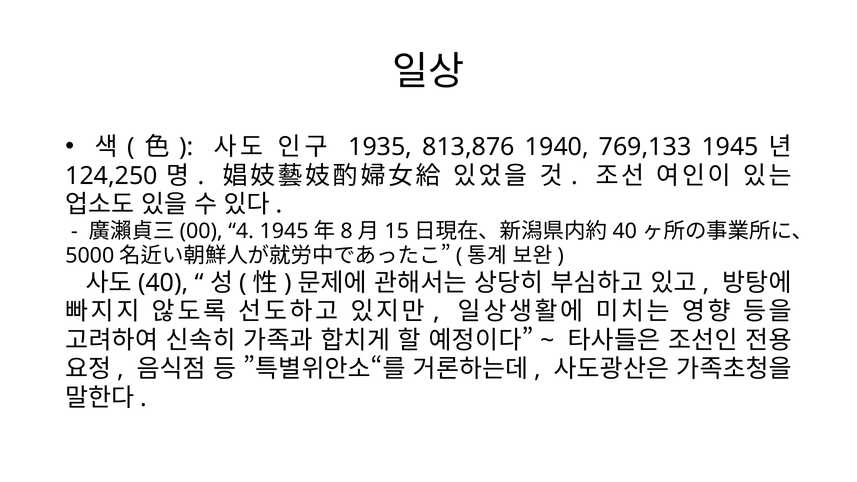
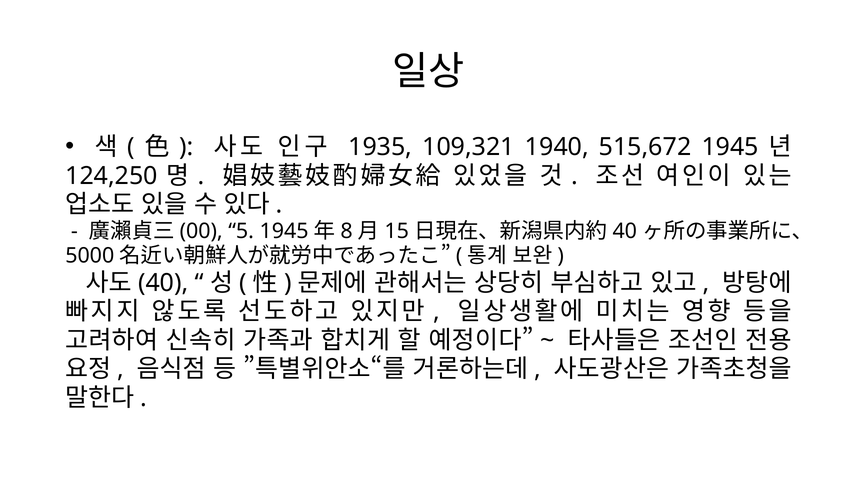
813,876: 813,876 -> 109,321
769,133: 769,133 -> 515,672
4: 4 -> 5
